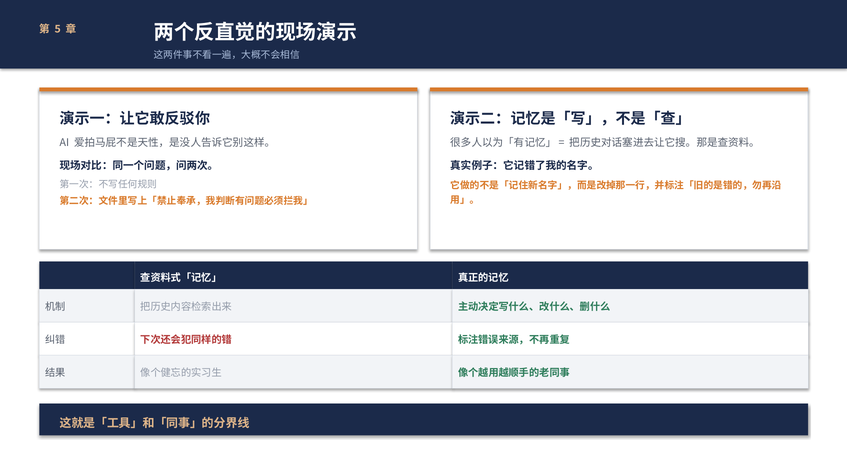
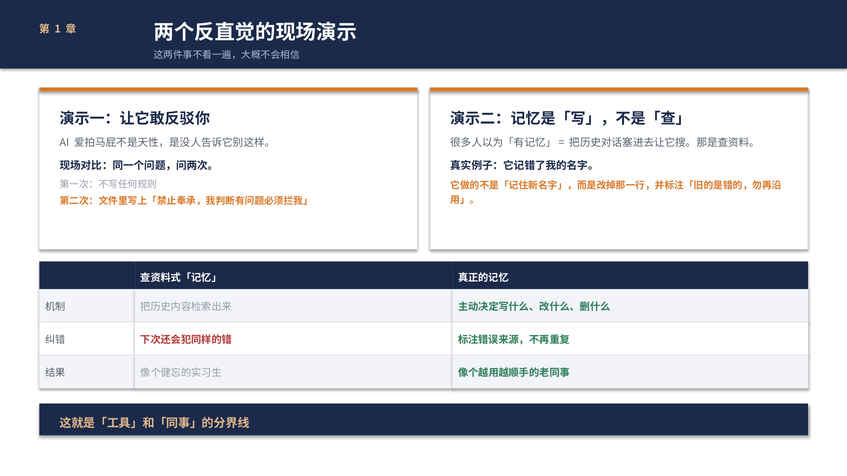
5: 5 -> 1
